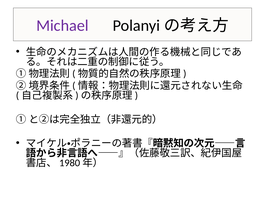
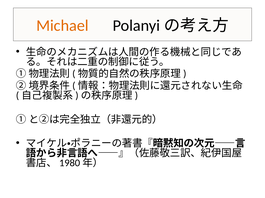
Michael colour: purple -> orange
